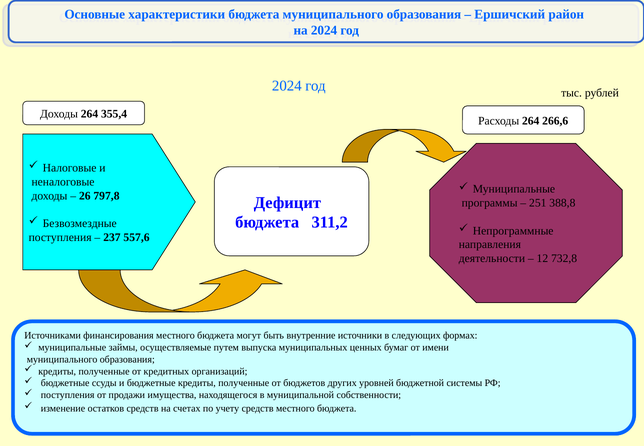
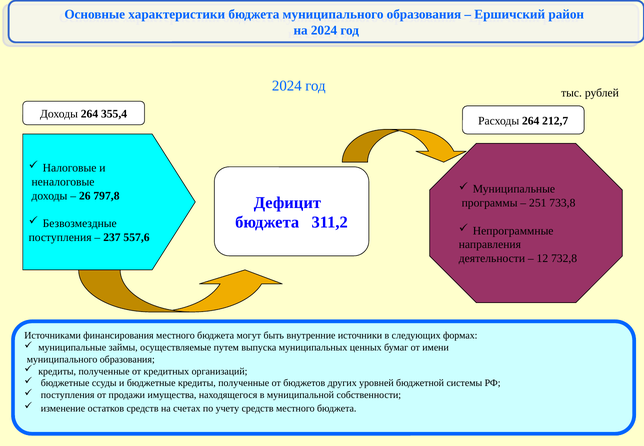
266,6: 266,6 -> 212,7
388,8: 388,8 -> 733,8
